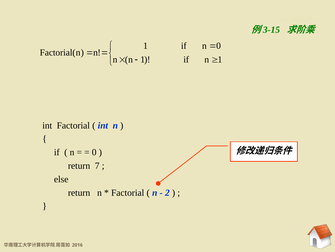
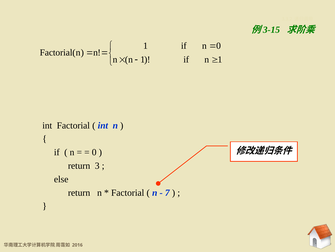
7: 7 -> 3
2: 2 -> 7
